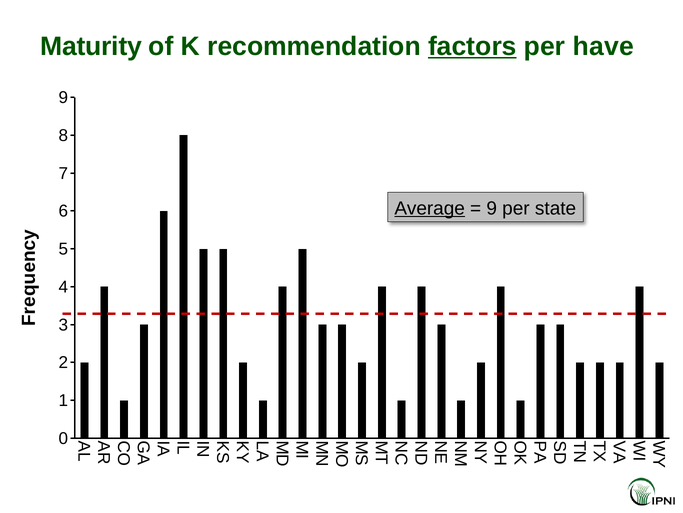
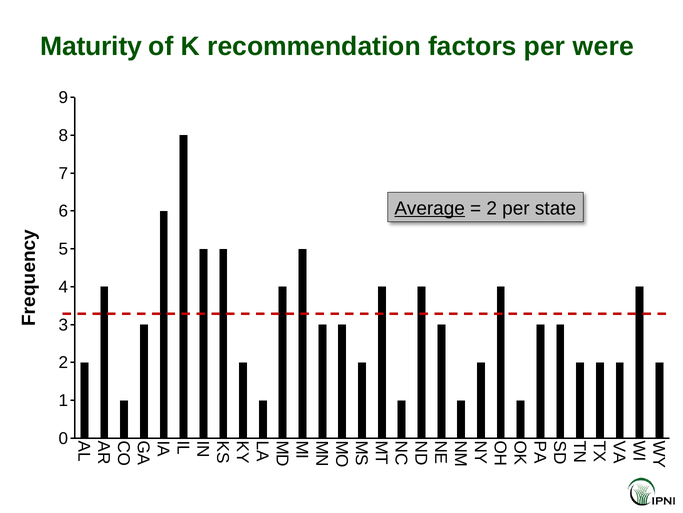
factors underline: present -> none
have: have -> were
9 at (492, 208): 9 -> 2
